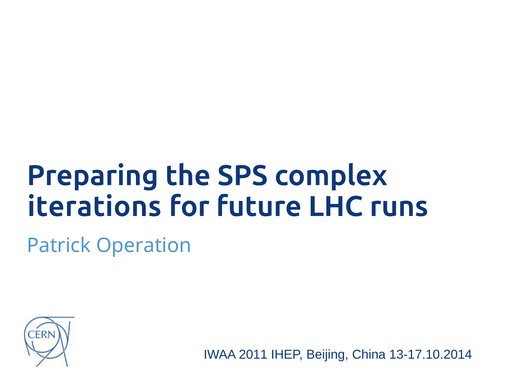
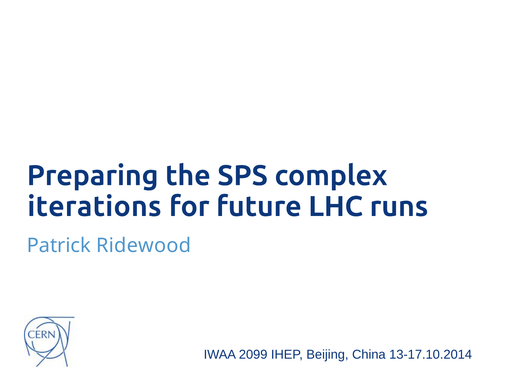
Operation: Operation -> Ridewood
2011: 2011 -> 2099
